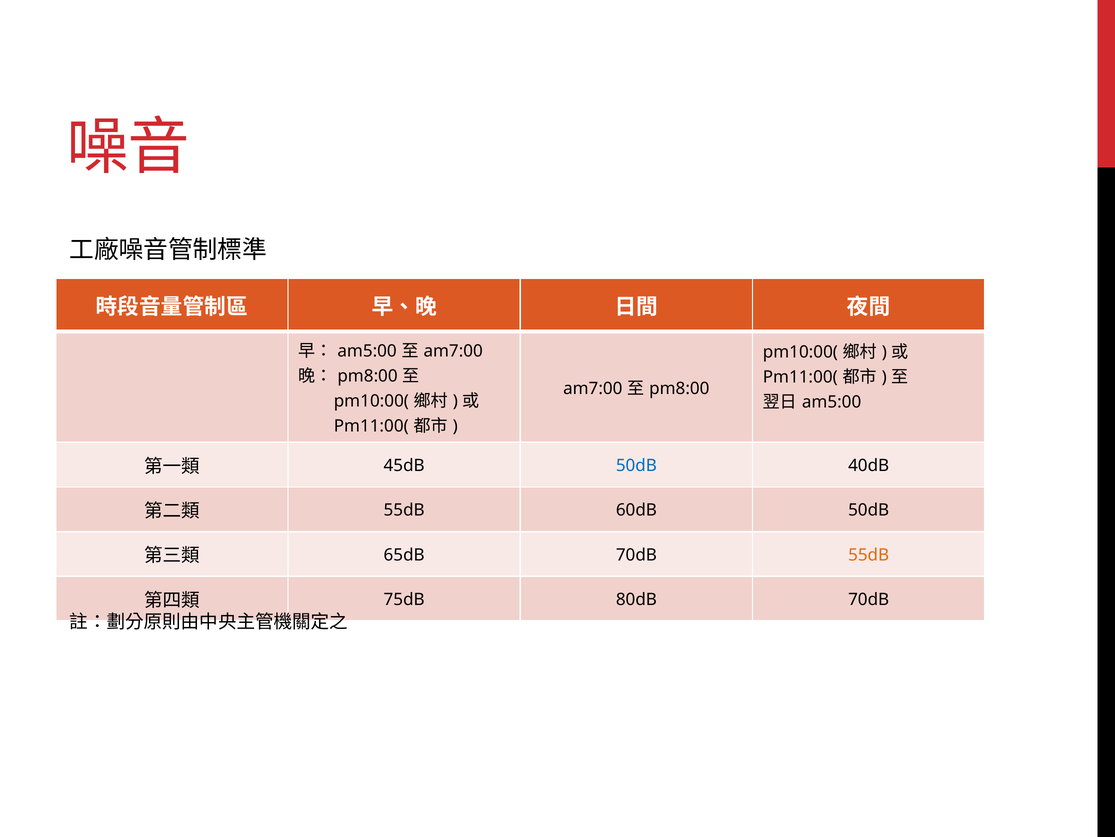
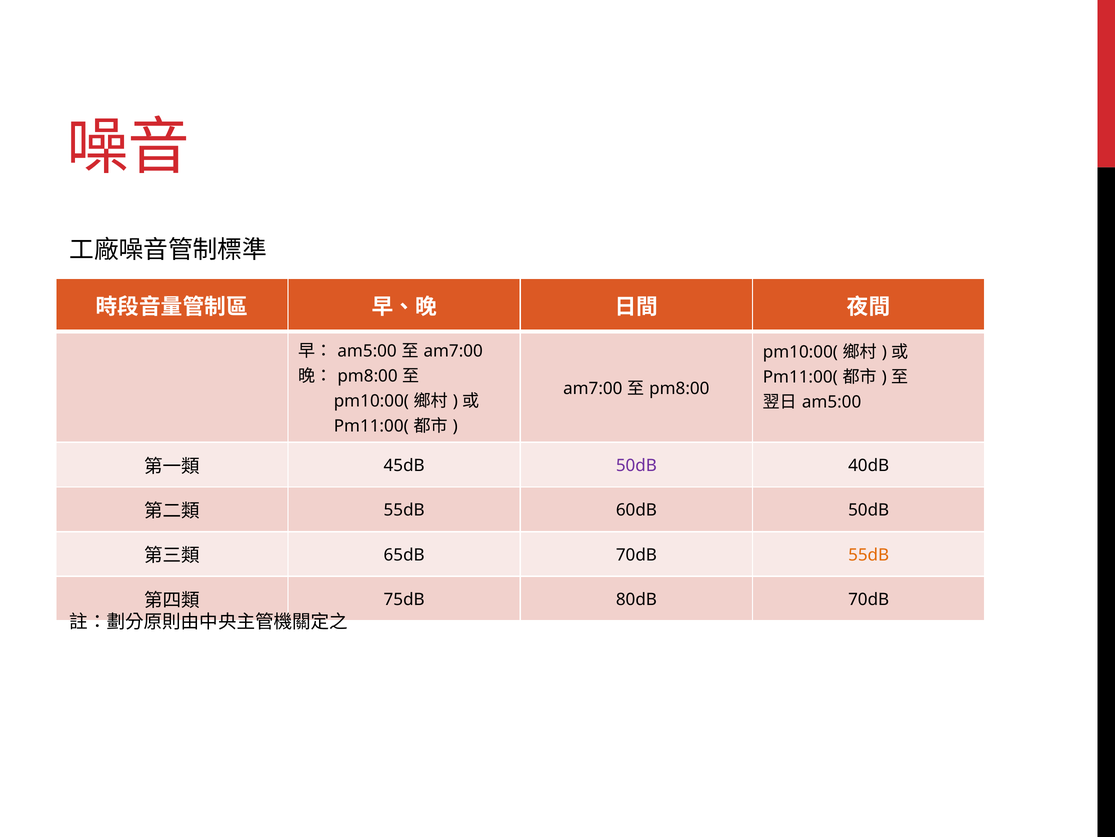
50dB at (636, 465) colour: blue -> purple
